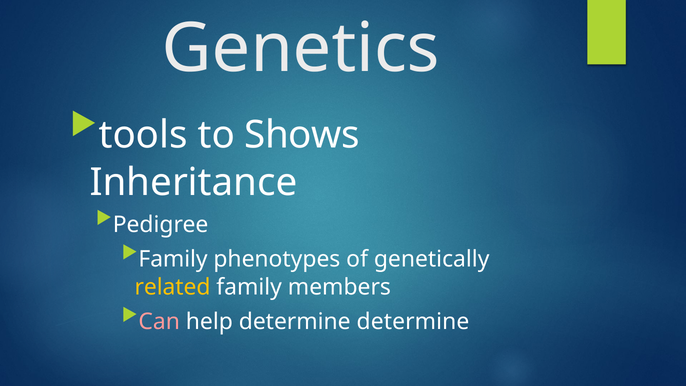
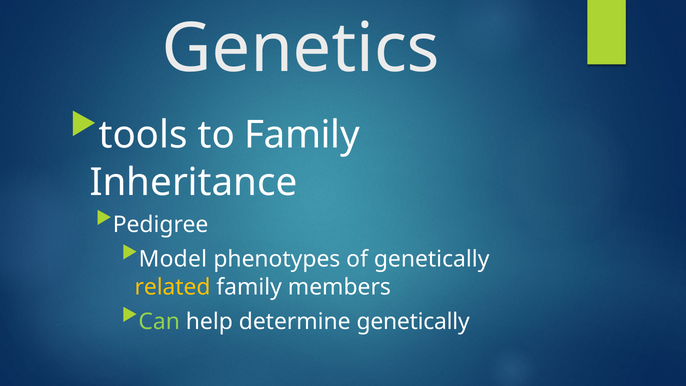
to Shows: Shows -> Family
Family at (173, 259): Family -> Model
Can colour: pink -> light green
determine determine: determine -> genetically
